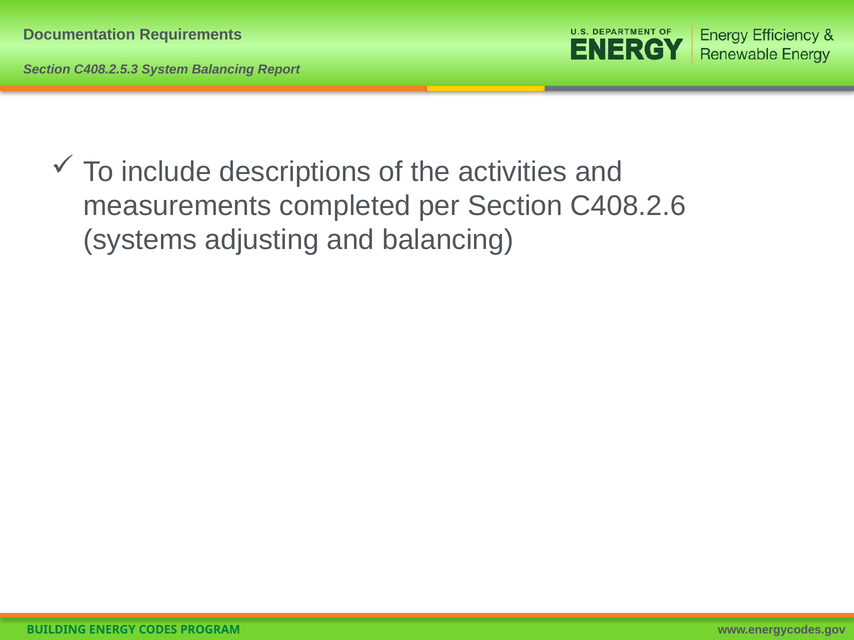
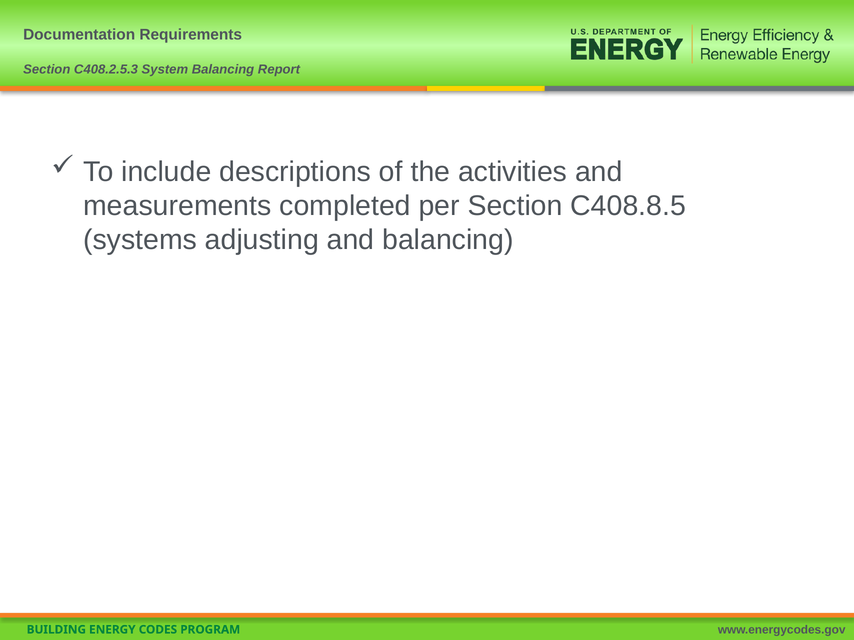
C408.2.6: C408.2.6 -> C408.8.5
